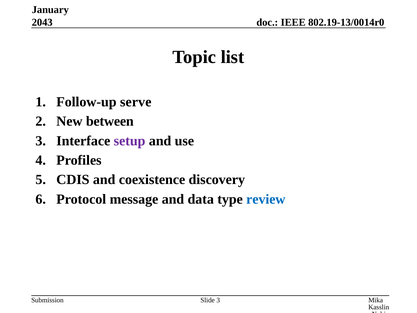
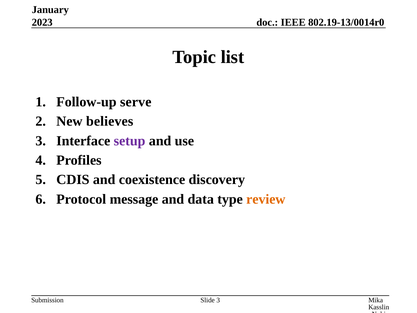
2043: 2043 -> 2023
between: between -> believes
review colour: blue -> orange
